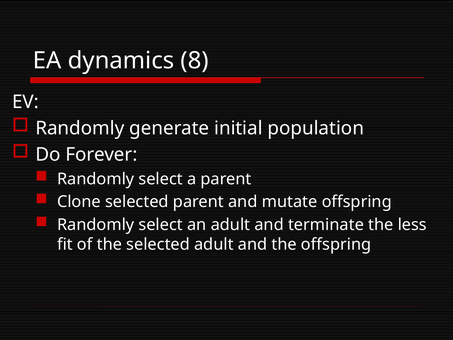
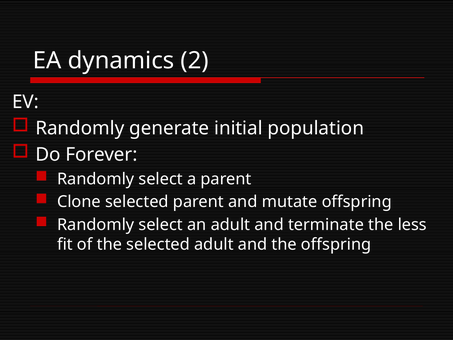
8: 8 -> 2
